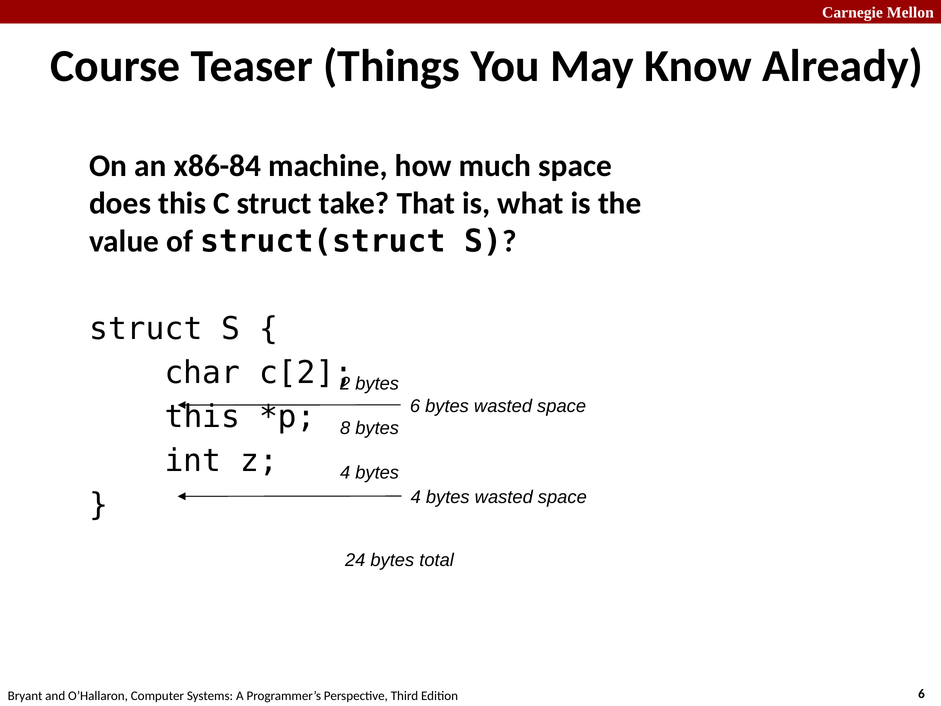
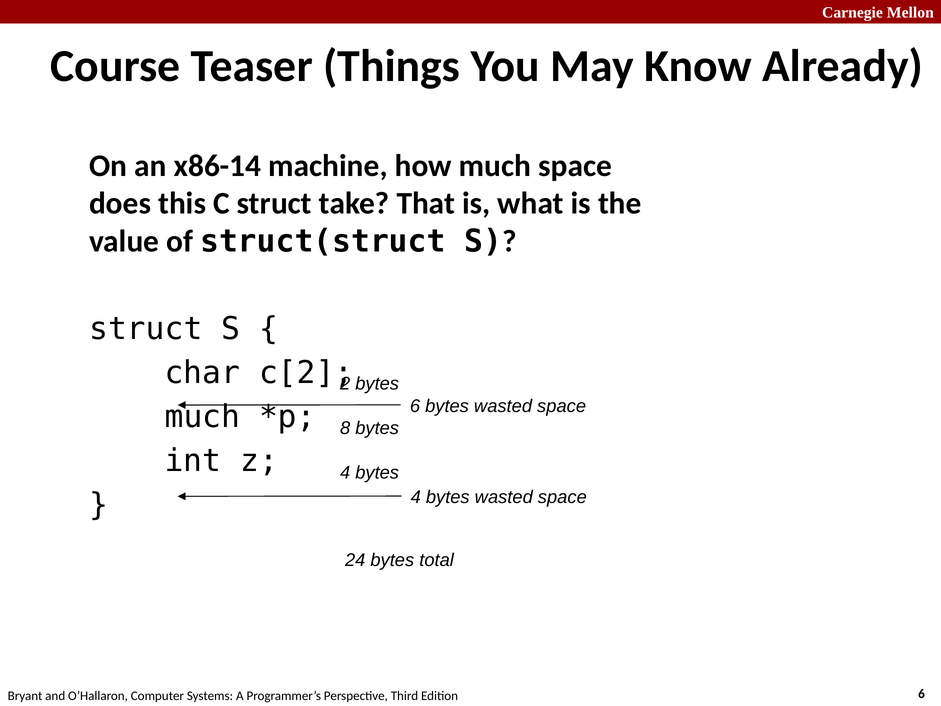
x86-84: x86-84 -> x86-14
this at (202, 417): this -> much
